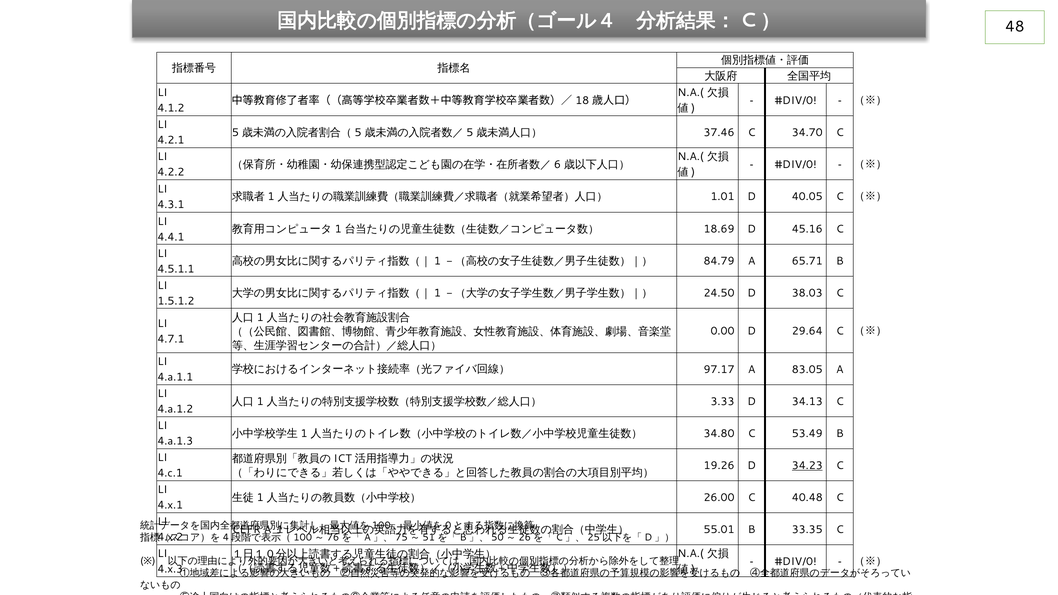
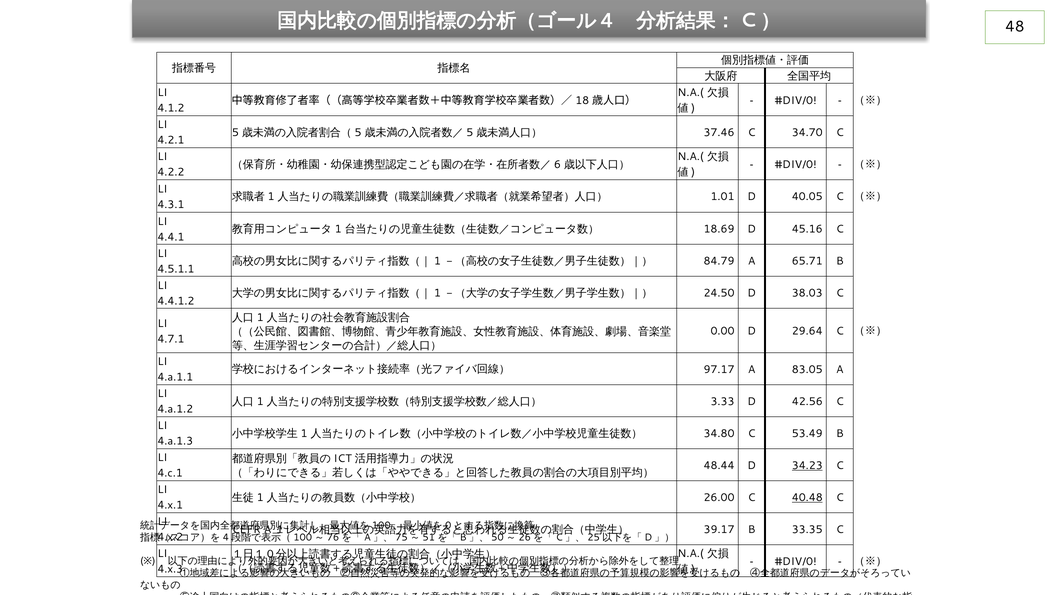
1.5.1.2: 1.5.1.2 -> 4.4.1.2
34.13: 34.13 -> 42.56
19.26: 19.26 -> 48.44
40.48 underline: none -> present
55.01: 55.01 -> 39.17
